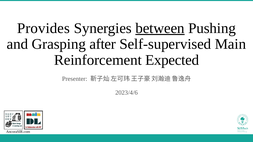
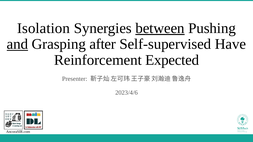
Provides: Provides -> Isolation
and underline: none -> present
Main: Main -> Have
